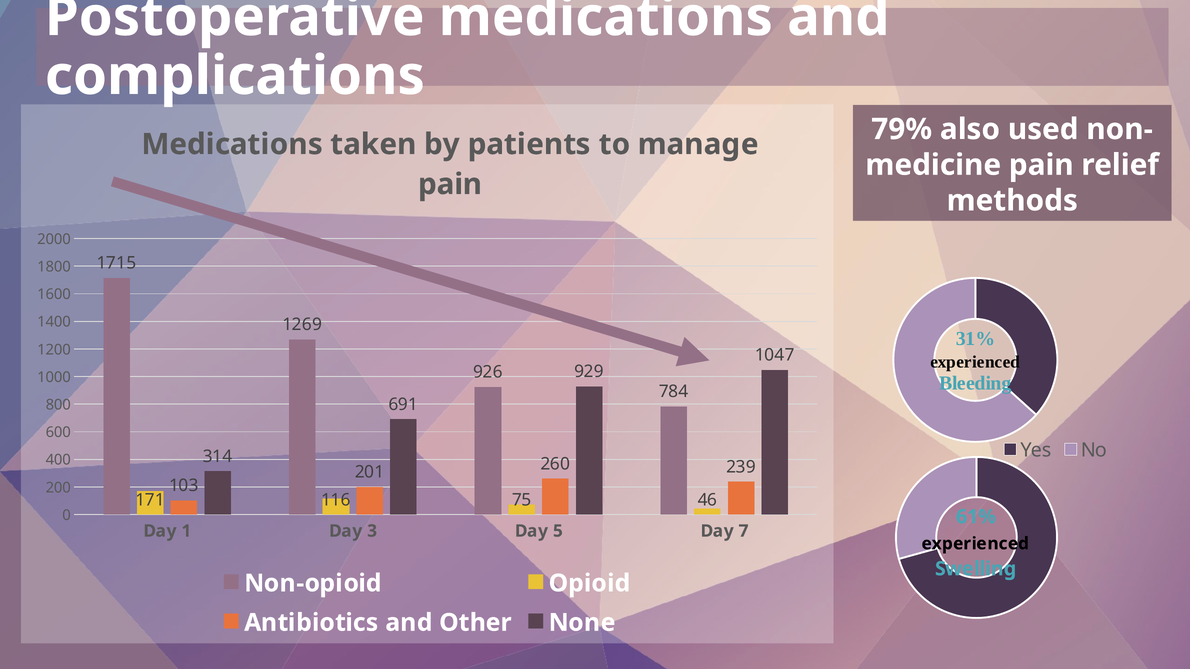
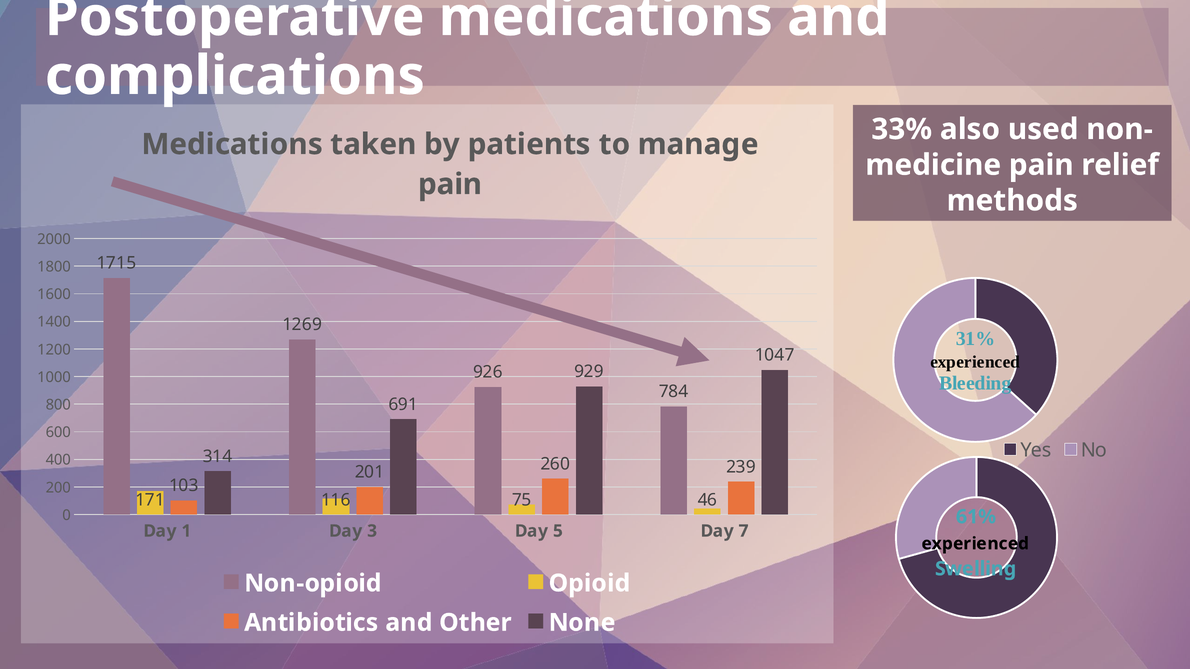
79%: 79% -> 33%
